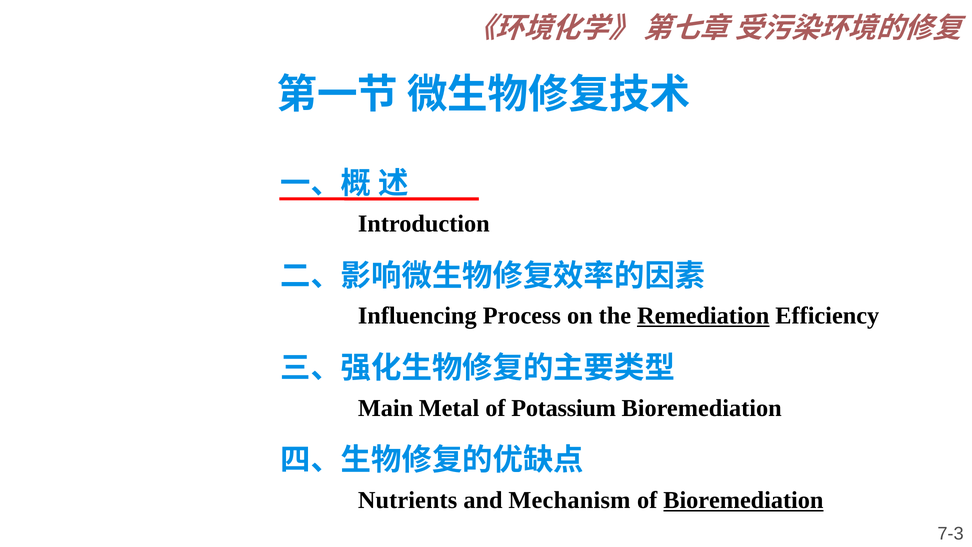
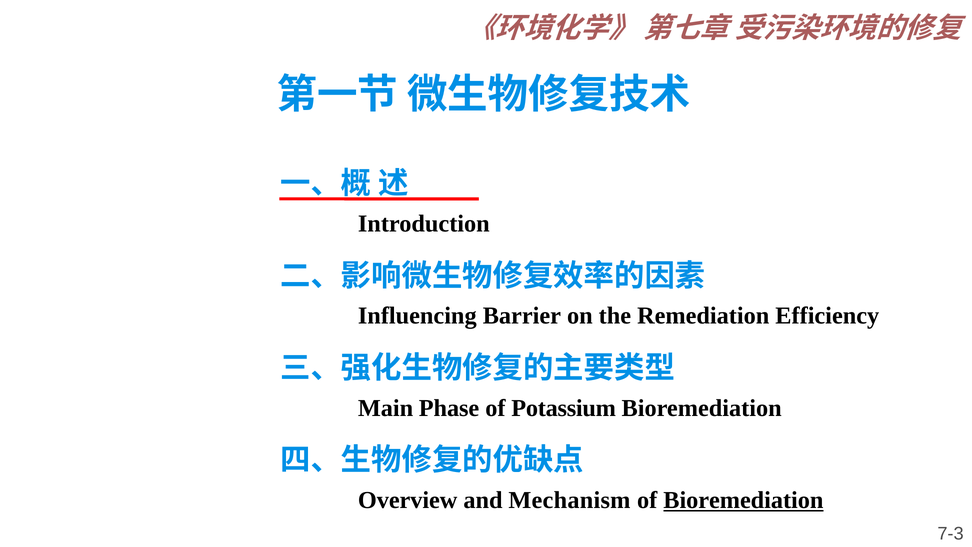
Process: Process -> Barrier
Remediation underline: present -> none
Metal: Metal -> Phase
Nutrients: Nutrients -> Overview
